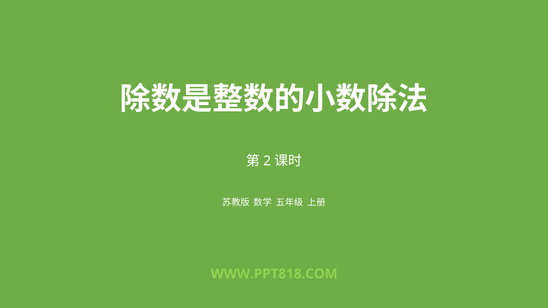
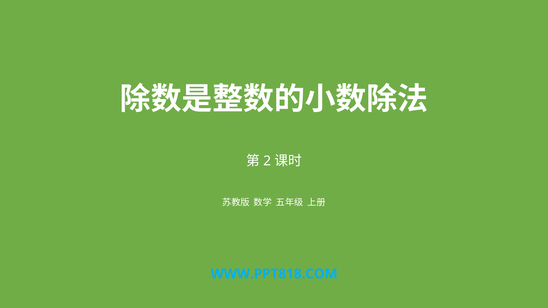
WWW.PPT818.COM colour: light green -> light blue
